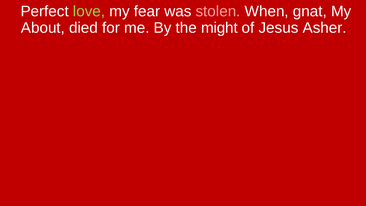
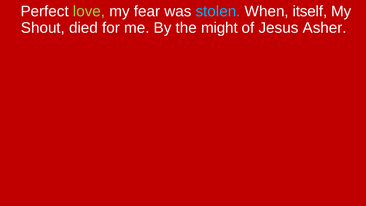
stolen colour: pink -> light blue
gnat: gnat -> itself
About: About -> Shout
